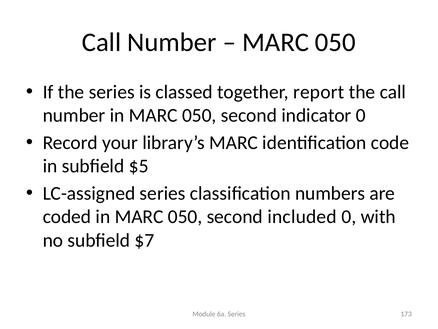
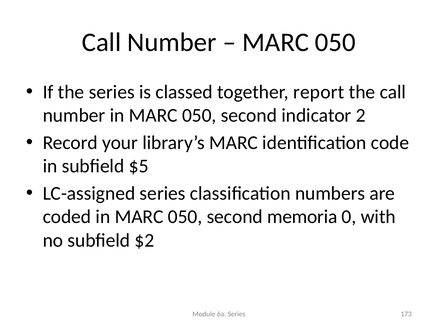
indicator 0: 0 -> 2
included: included -> memoria
$7: $7 -> $2
